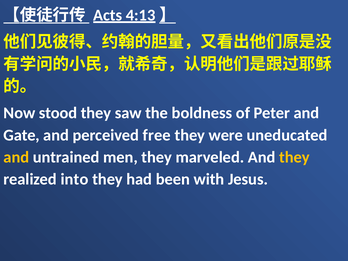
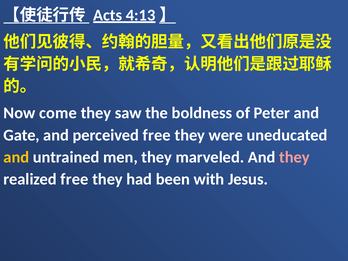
stood: stood -> come
they at (294, 157) colour: yellow -> pink
realized into: into -> free
